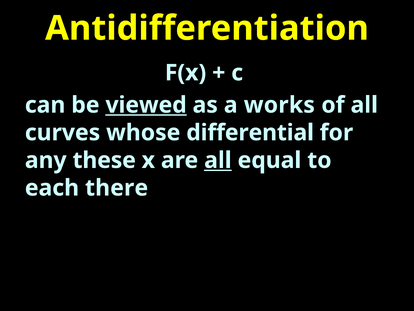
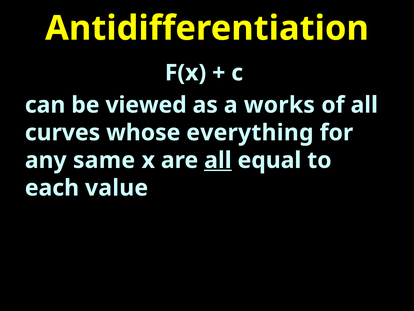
viewed underline: present -> none
differential: differential -> everything
these: these -> same
there: there -> value
